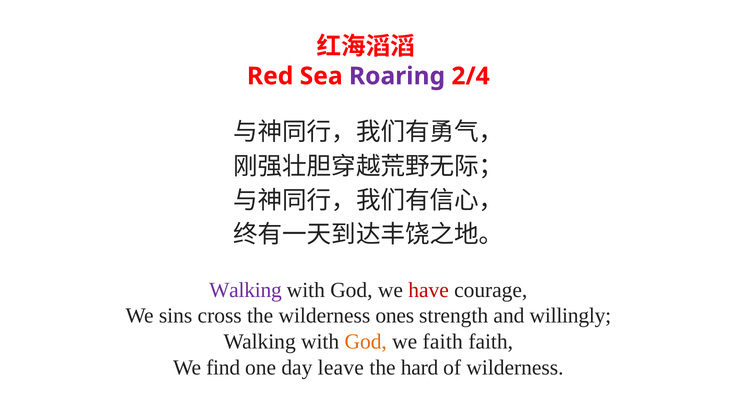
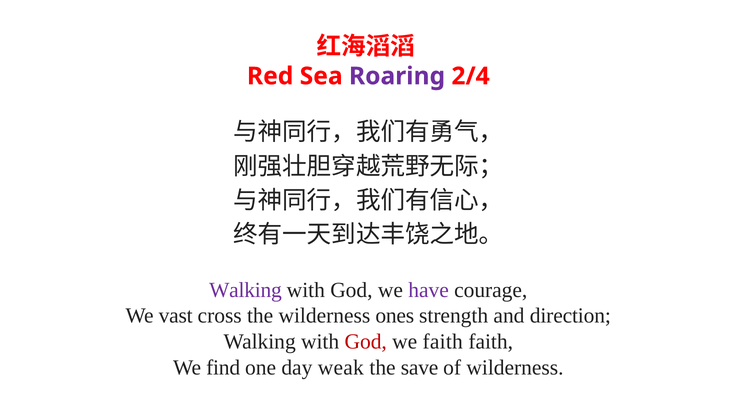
have colour: red -> purple
sins: sins -> vast
willingly: willingly -> direction
God at (366, 341) colour: orange -> red
leave: leave -> weak
hard: hard -> save
